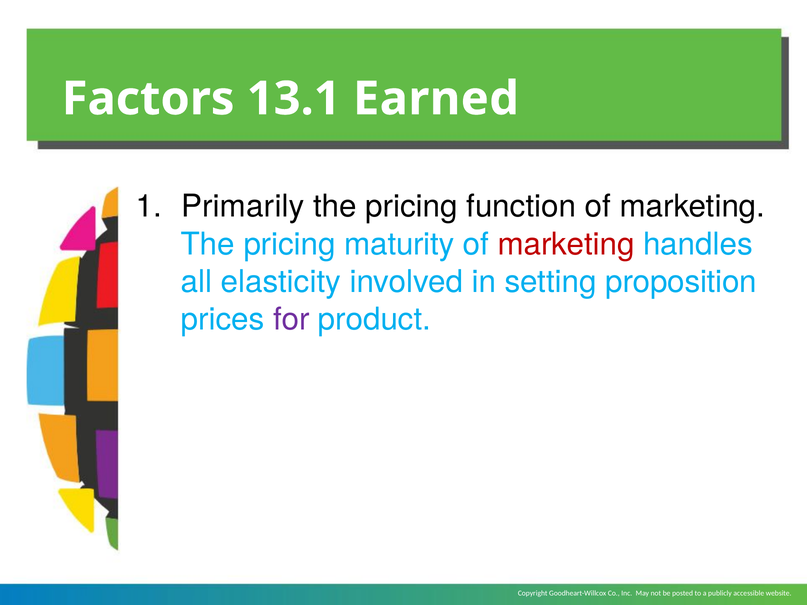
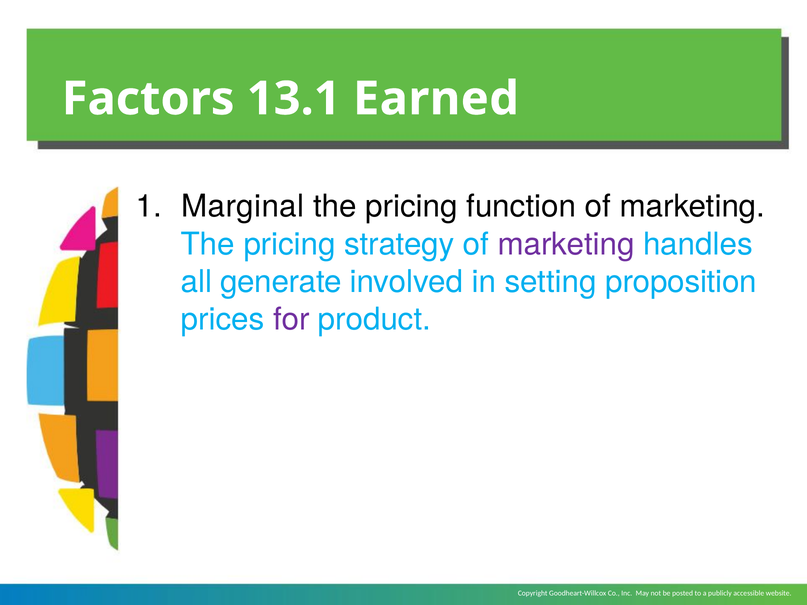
Primarily: Primarily -> Marginal
maturity: maturity -> strategy
marketing at (566, 244) colour: red -> purple
elasticity: elasticity -> generate
